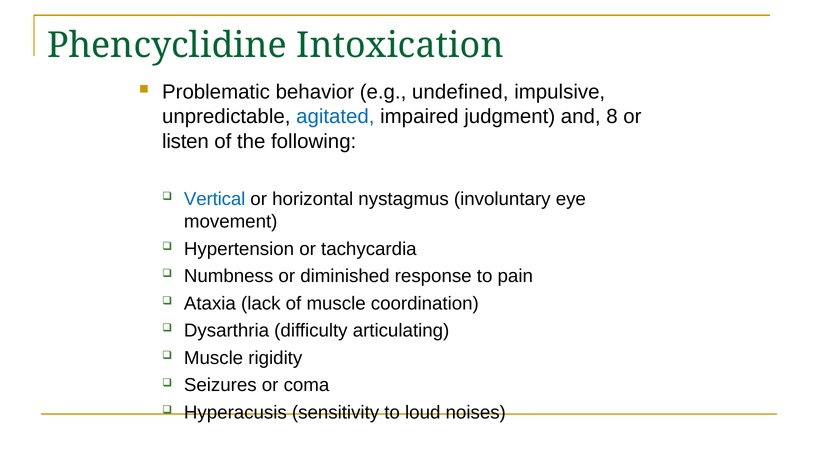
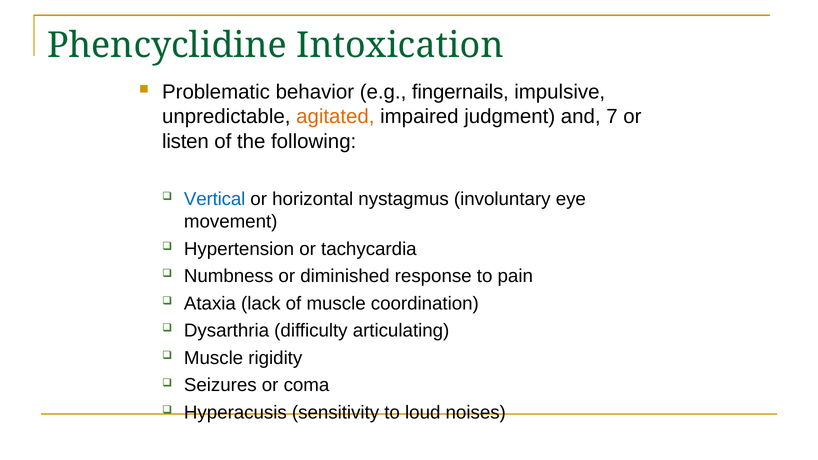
undefined: undefined -> fingernails
agitated colour: blue -> orange
8: 8 -> 7
